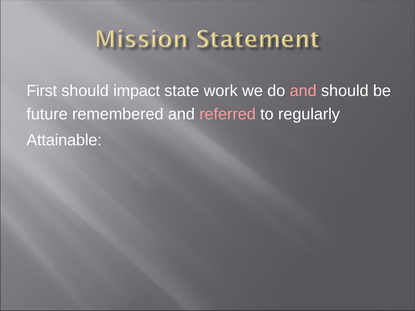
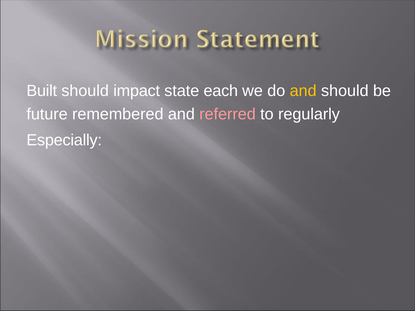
First: First -> Built
work: work -> each
and at (303, 91) colour: pink -> yellow
Attainable: Attainable -> Especially
